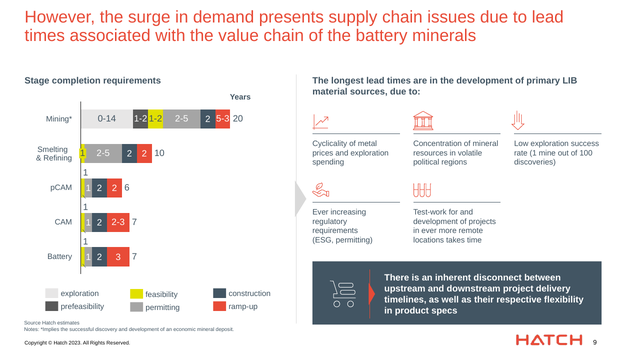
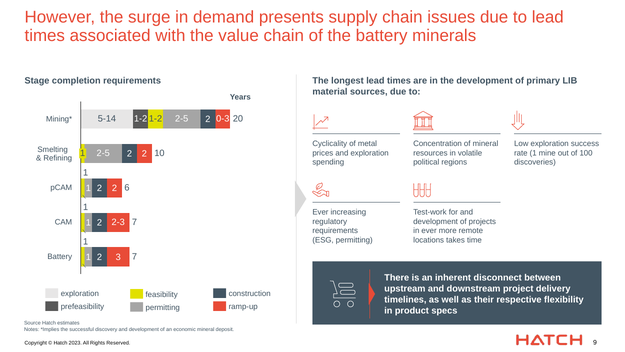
0-14: 0-14 -> 5-14
5-3: 5-3 -> 0-3
